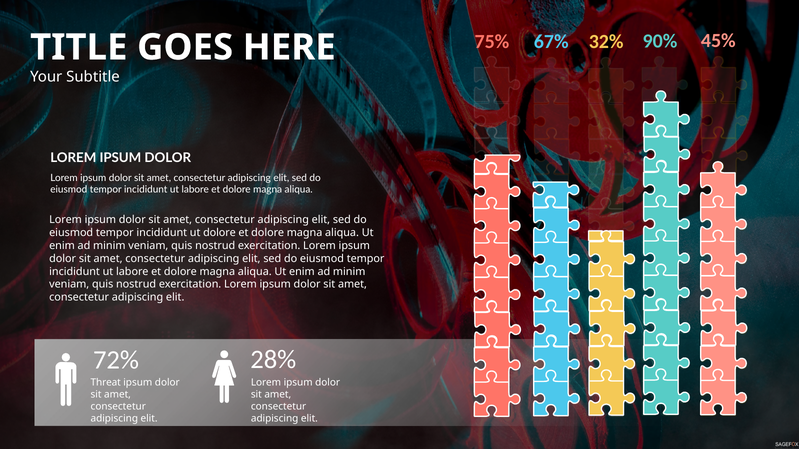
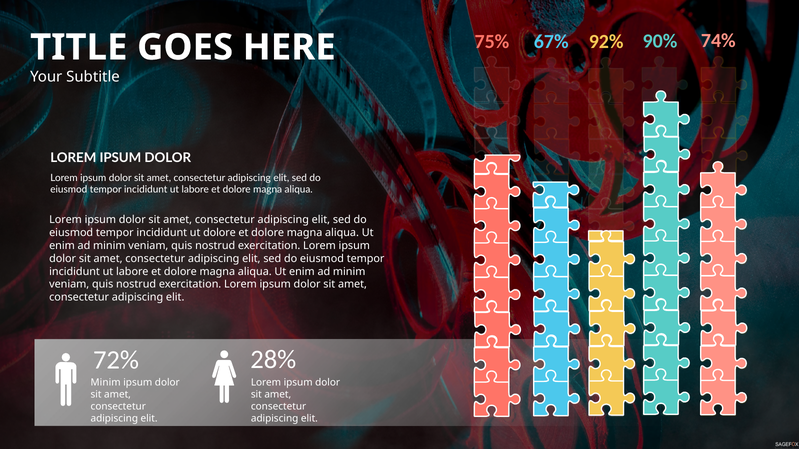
45%: 45% -> 74%
32%: 32% -> 92%
Threat at (106, 383): Threat -> Minim
